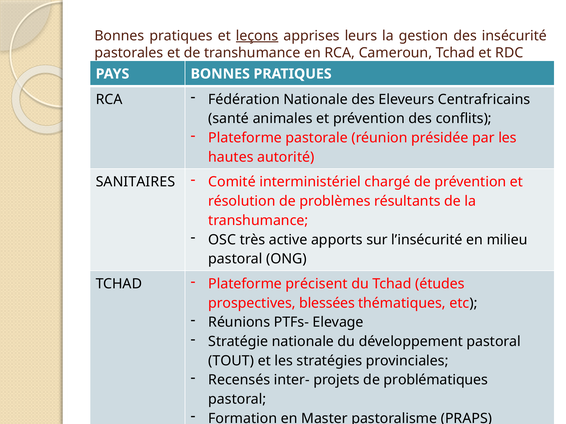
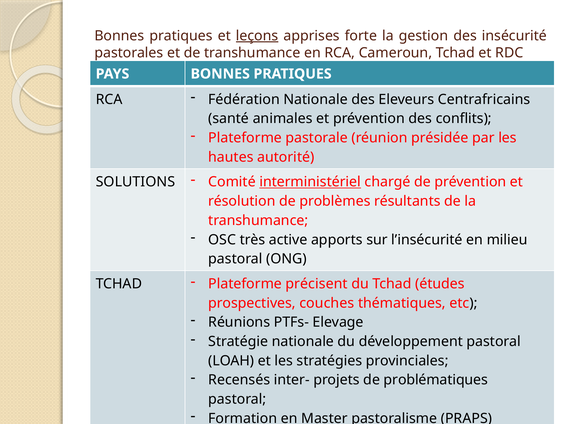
leurs: leurs -> forte
SANITAIRES: SANITAIRES -> SOLUTIONS
interministériel underline: none -> present
blessées: blessées -> couches
TOUT: TOUT -> LOAH
